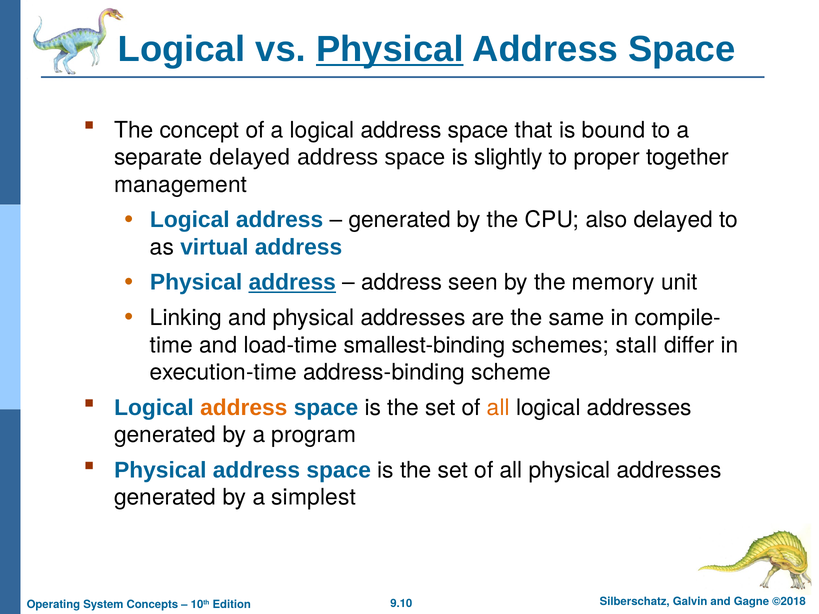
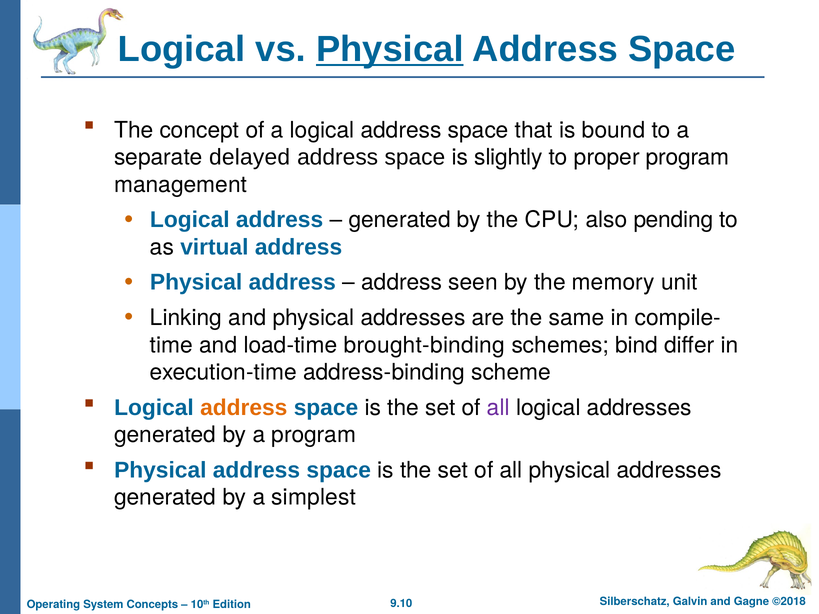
proper together: together -> program
also delayed: delayed -> pending
address at (292, 283) underline: present -> none
smallest-binding: smallest-binding -> brought-binding
stall: stall -> bind
all at (498, 408) colour: orange -> purple
